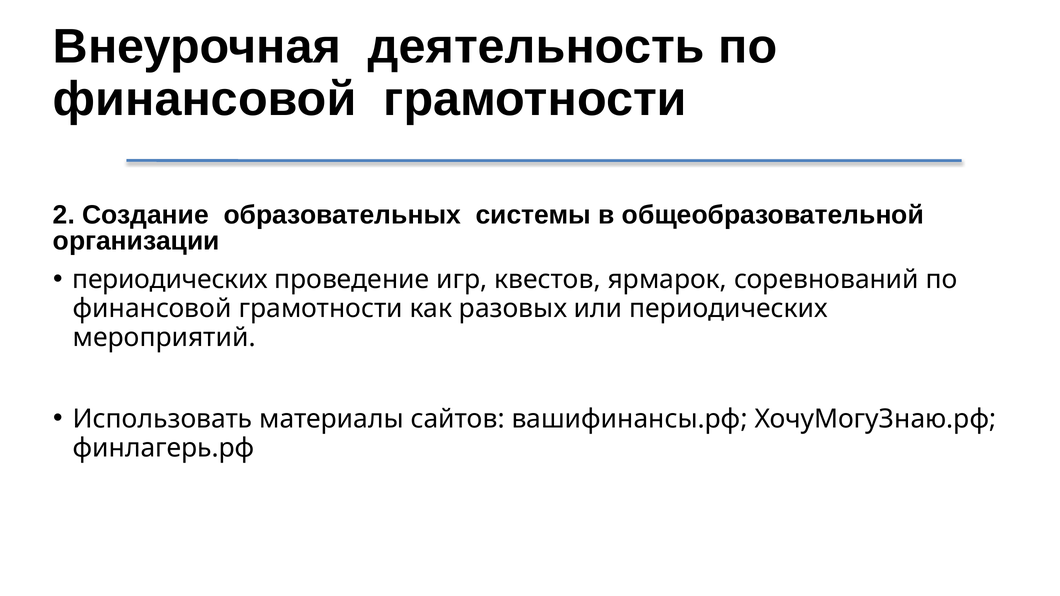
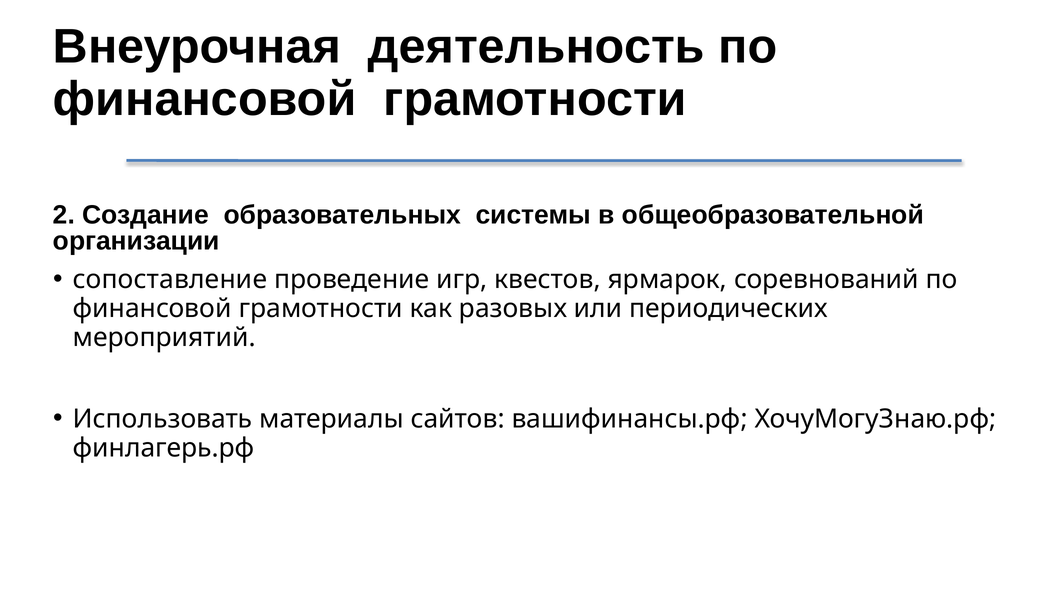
периодических at (170, 280): периодических -> сопоставление
